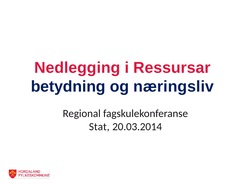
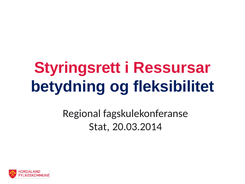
Nedlegging: Nedlegging -> Styringsrett
næringsliv: næringsliv -> fleksibilitet
